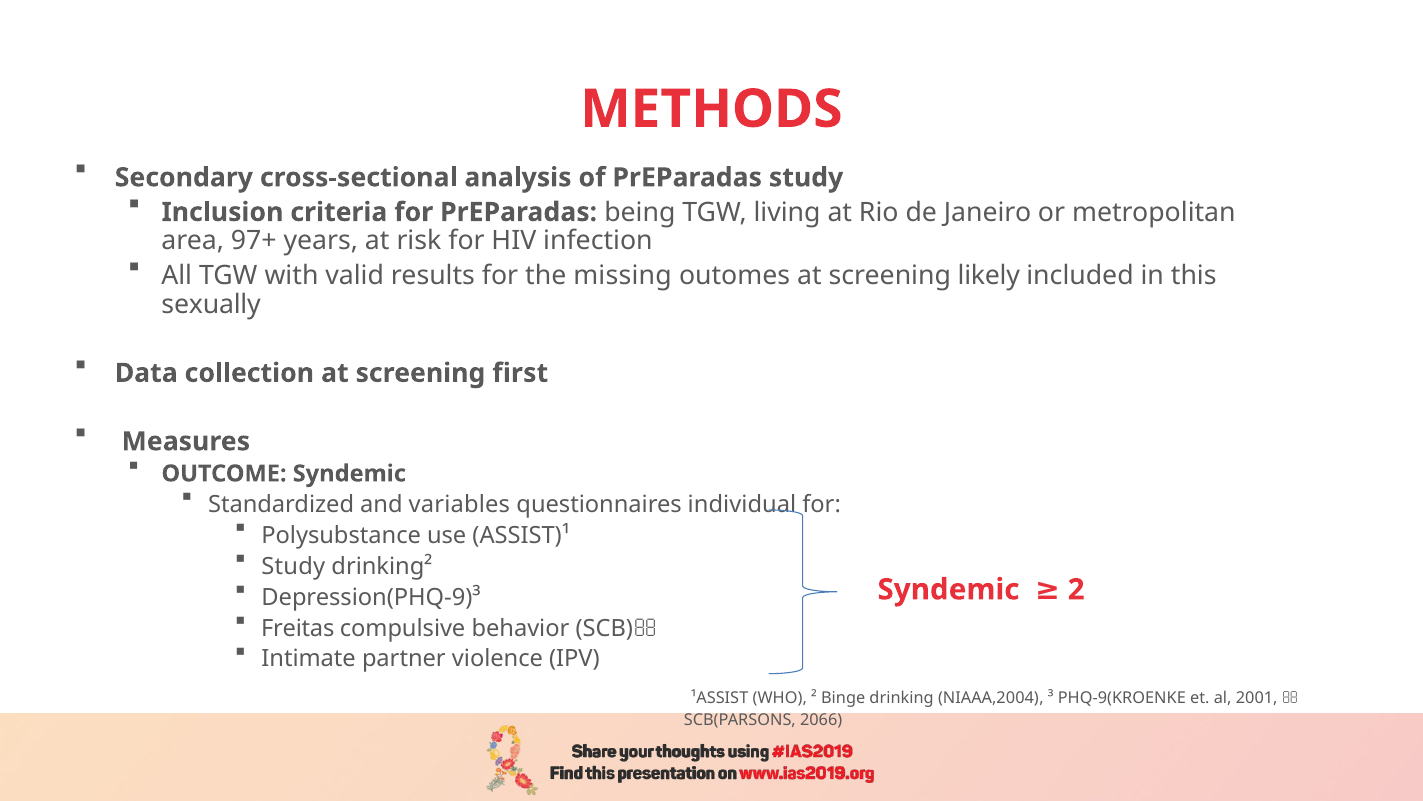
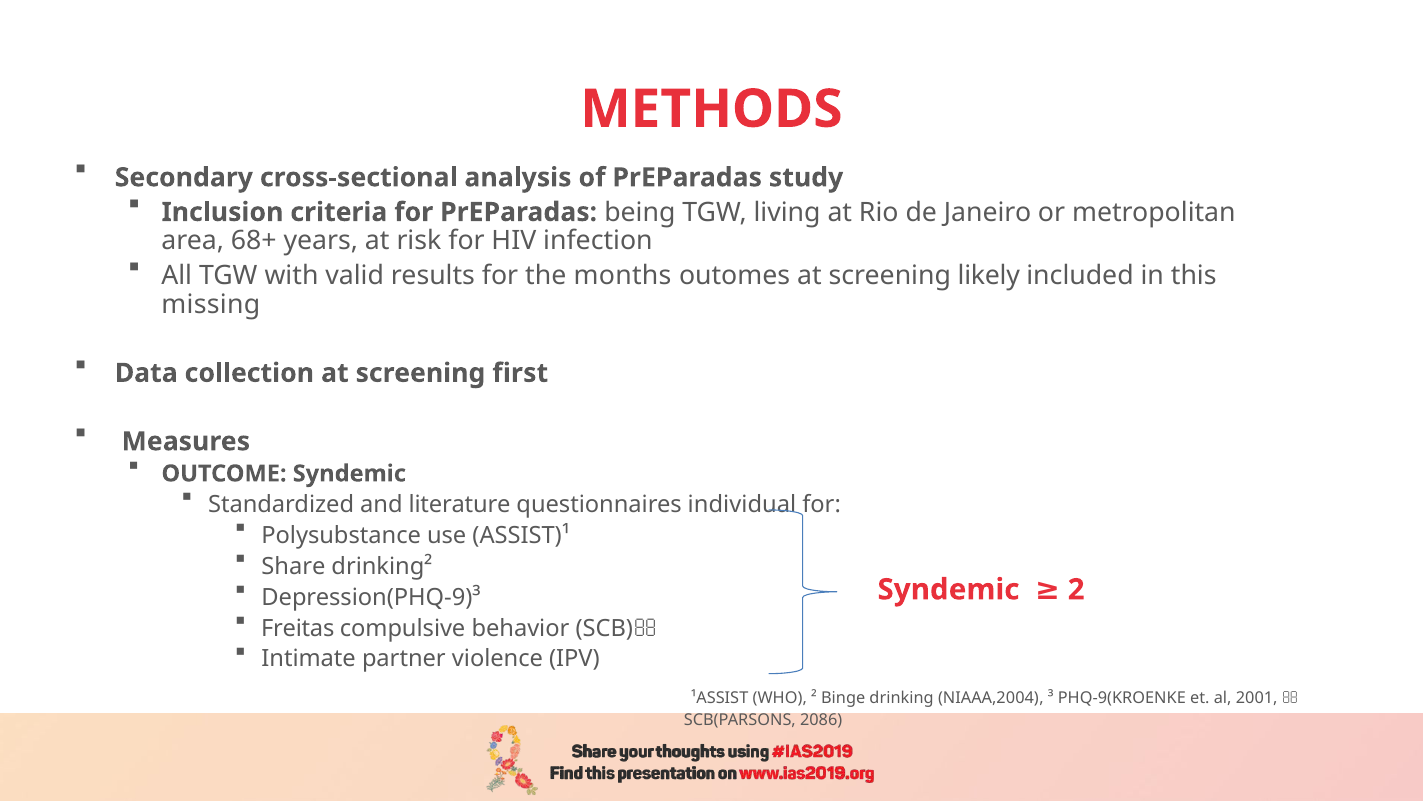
97+: 97+ -> 68+
missing: missing -> months
sexually: sexually -> missing
variables: variables -> literature
Study at (293, 566): Study -> Share
2066: 2066 -> 2086
